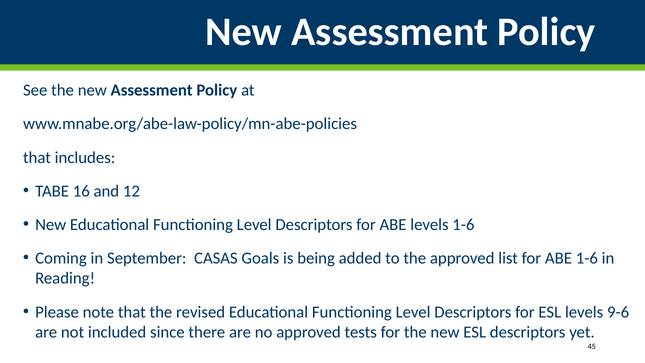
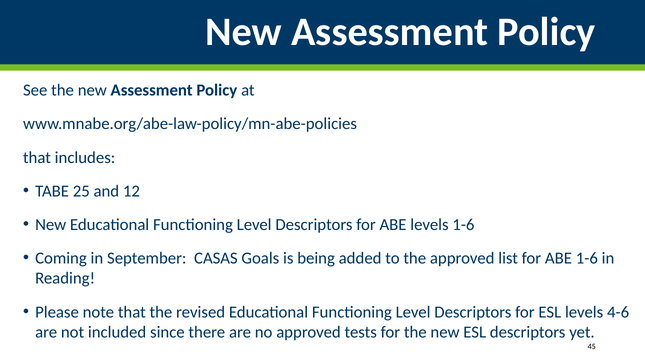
16: 16 -> 25
9-6: 9-6 -> 4-6
